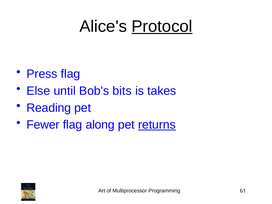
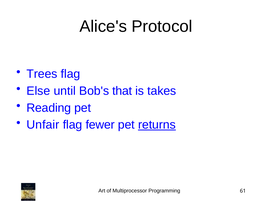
Protocol underline: present -> none
Press: Press -> Trees
bits: bits -> that
Fewer: Fewer -> Unfair
along: along -> fewer
